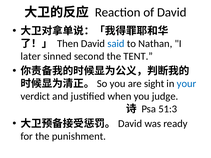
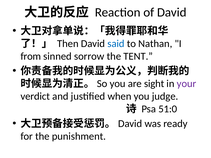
later: later -> from
second: second -> sorrow
your colour: blue -> purple
51:3: 51:3 -> 51:0
